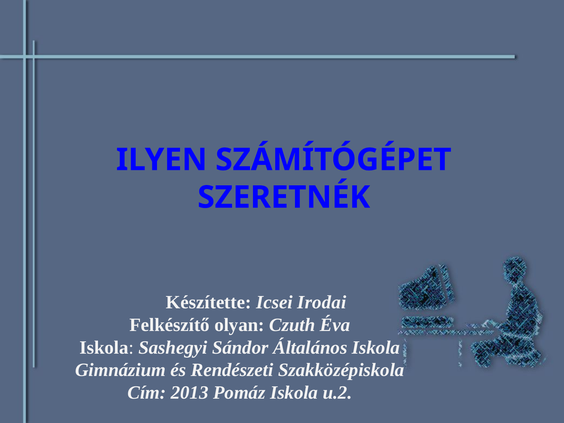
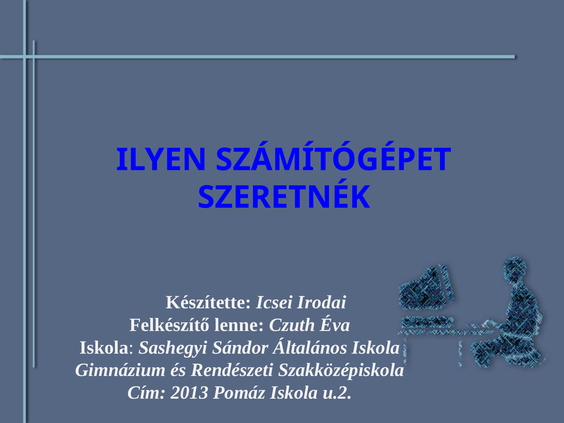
olyan: olyan -> lenne
